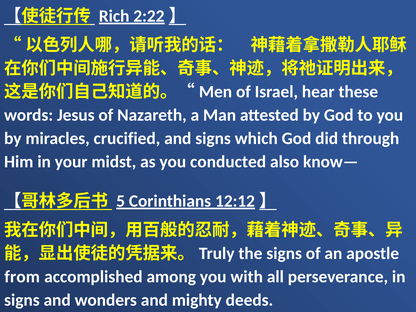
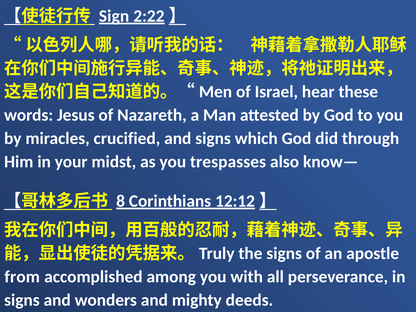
Rich: Rich -> Sign
conducted: conducted -> trespasses
5: 5 -> 8
